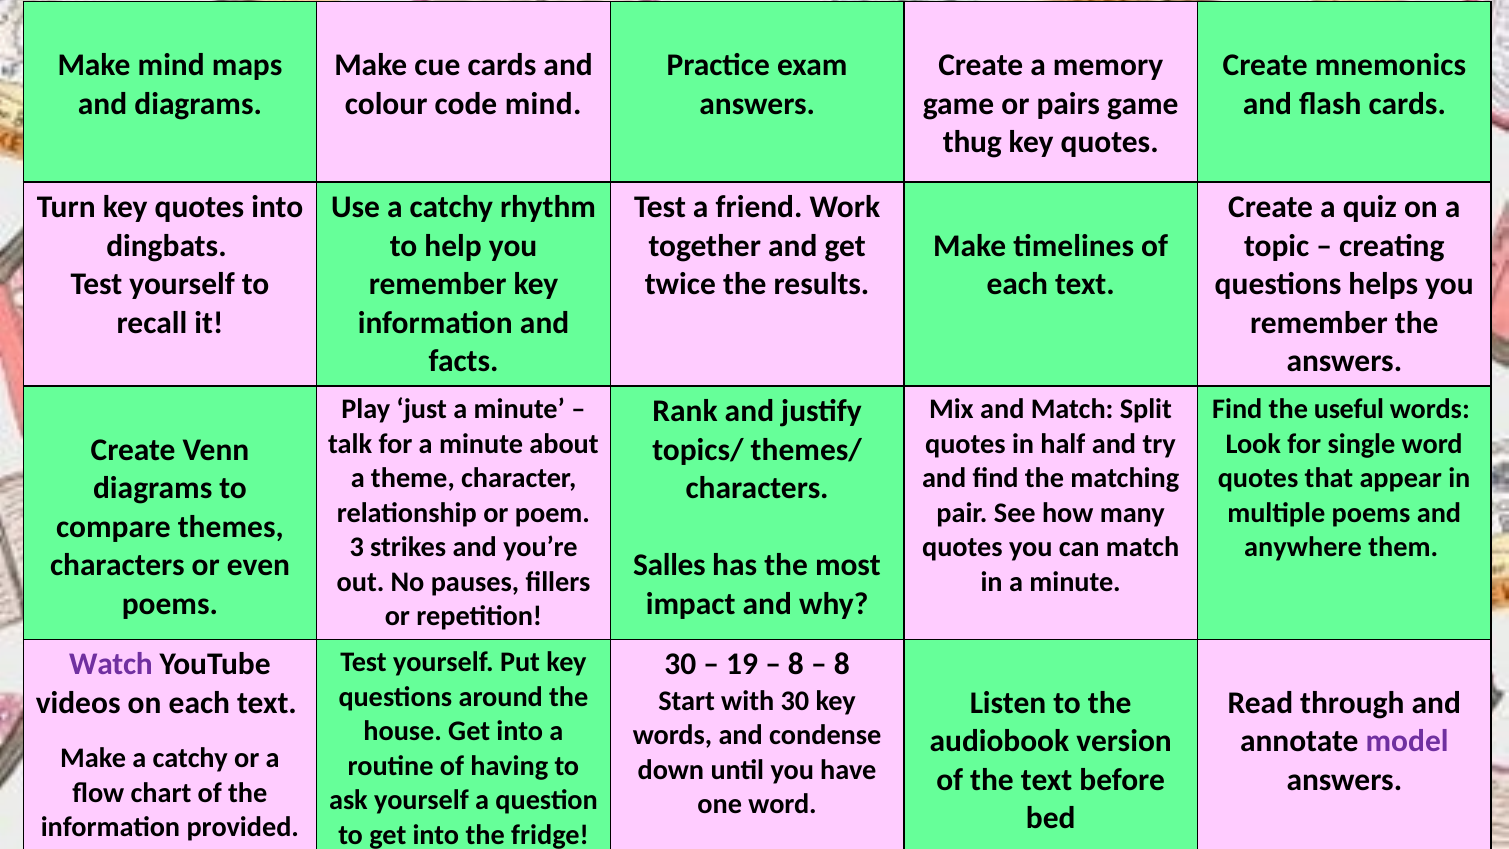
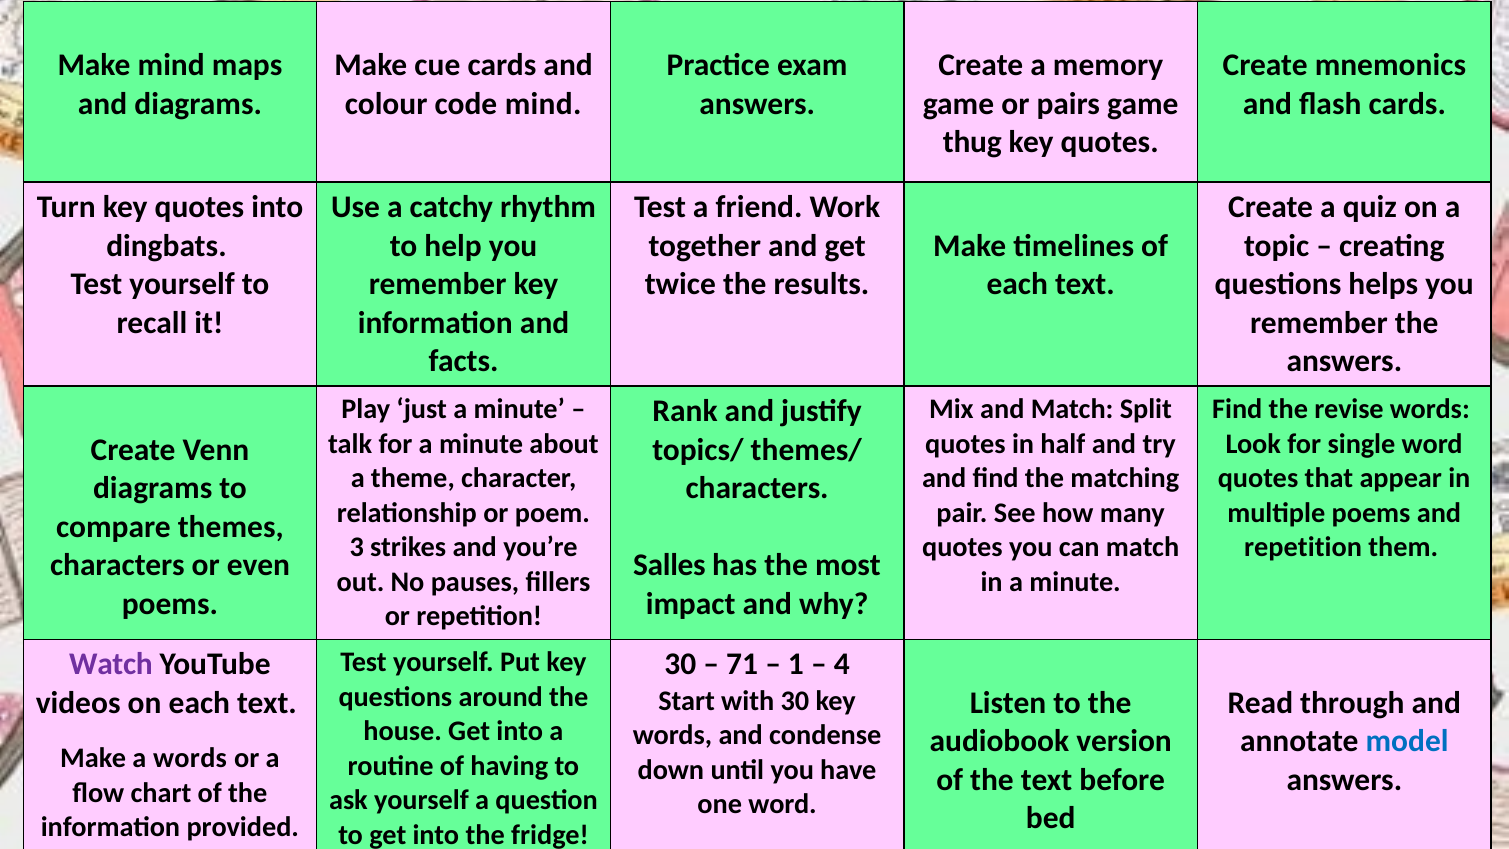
useful: useful -> revise
anywhere at (1303, 547): anywhere -> repetition
19: 19 -> 71
8 at (796, 664): 8 -> 1
8 at (842, 664): 8 -> 4
model colour: purple -> blue
Make a catchy: catchy -> words
